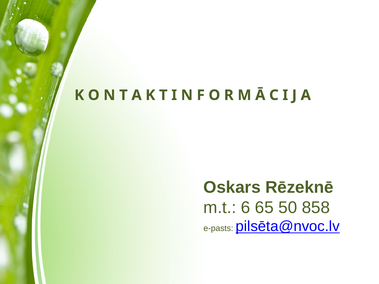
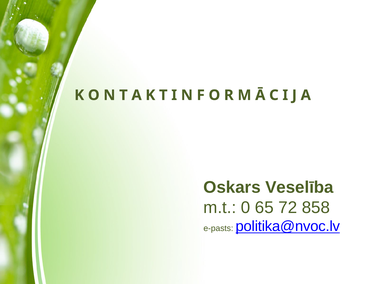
Rēzeknē: Rēzeknē -> Veselība
6: 6 -> 0
50: 50 -> 72
pilsēta@nvoc.lv: pilsēta@nvoc.lv -> politika@nvoc.lv
